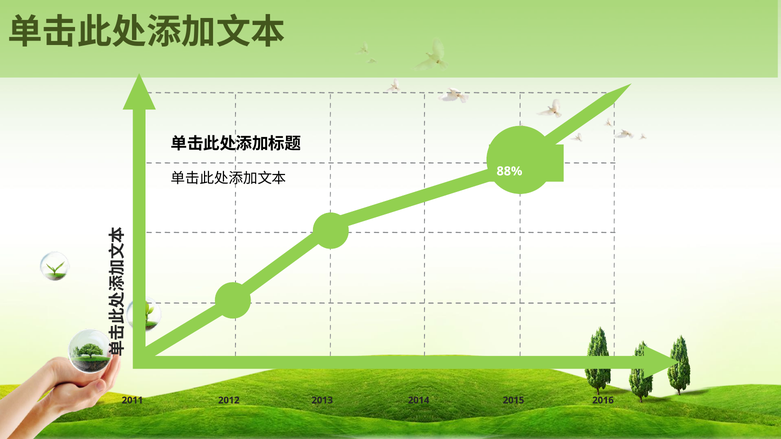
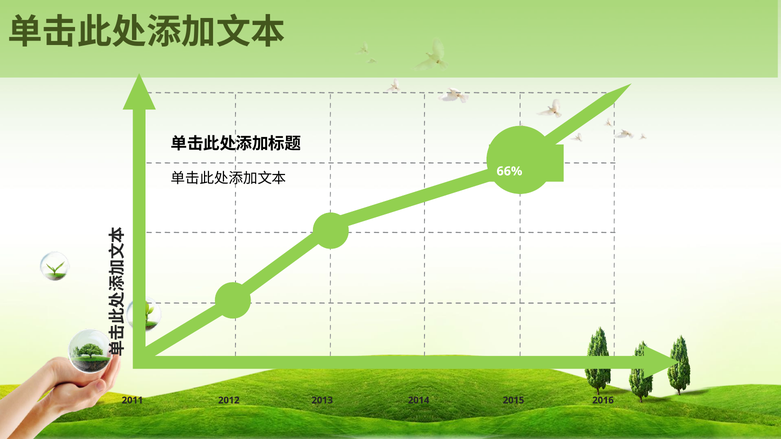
88%: 88% -> 66%
